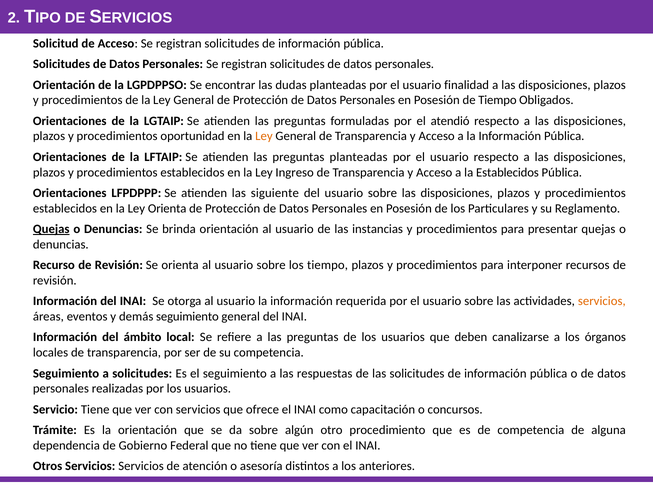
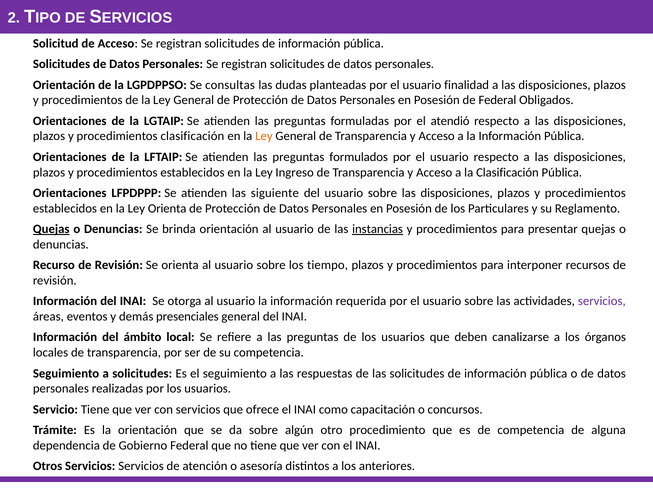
encontrar: encontrar -> consultas
de Tiempo: Tiempo -> Federal
procedimientos oportunidad: oportunidad -> clasificación
preguntas planteadas: planteadas -> formulados
la Establecidos: Establecidos -> Clasificación
instancias underline: none -> present
servicios at (602, 302) colour: orange -> purple
demás seguimiento: seguimiento -> presenciales
